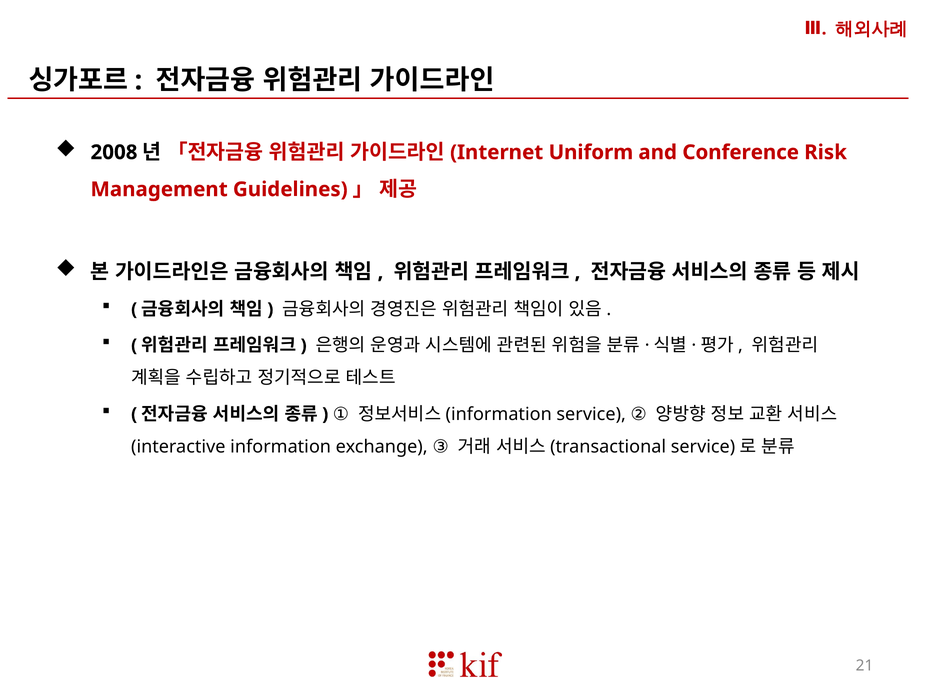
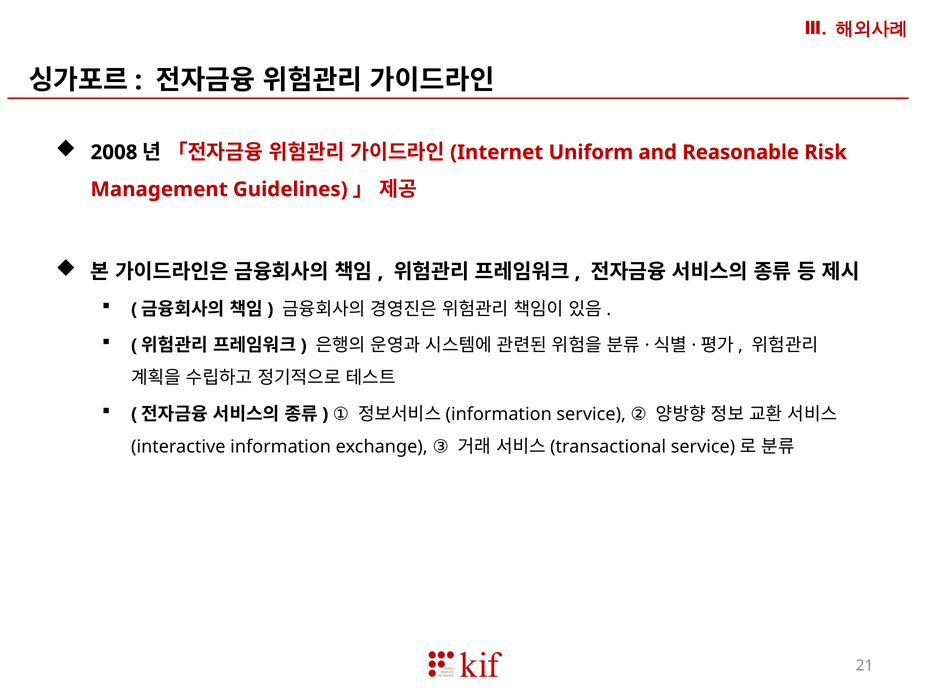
Conference: Conference -> Reasonable
